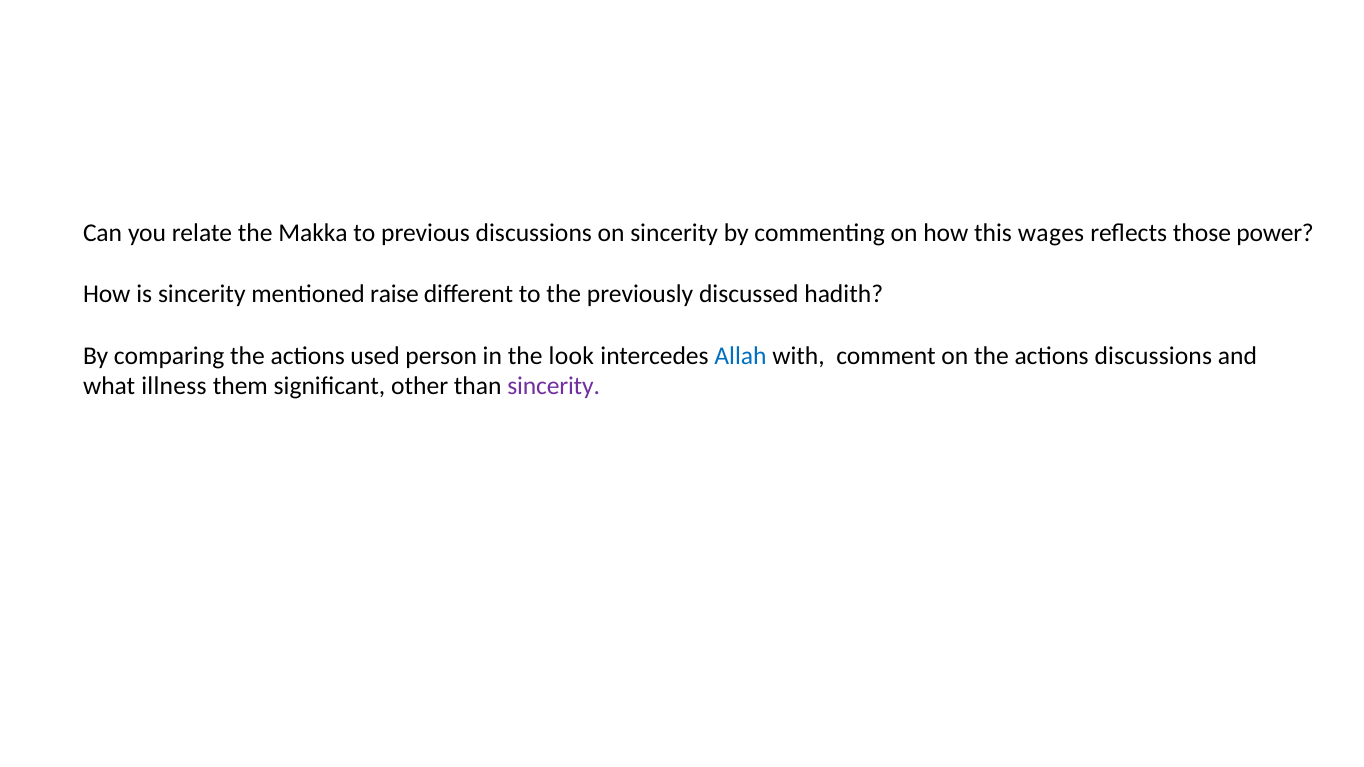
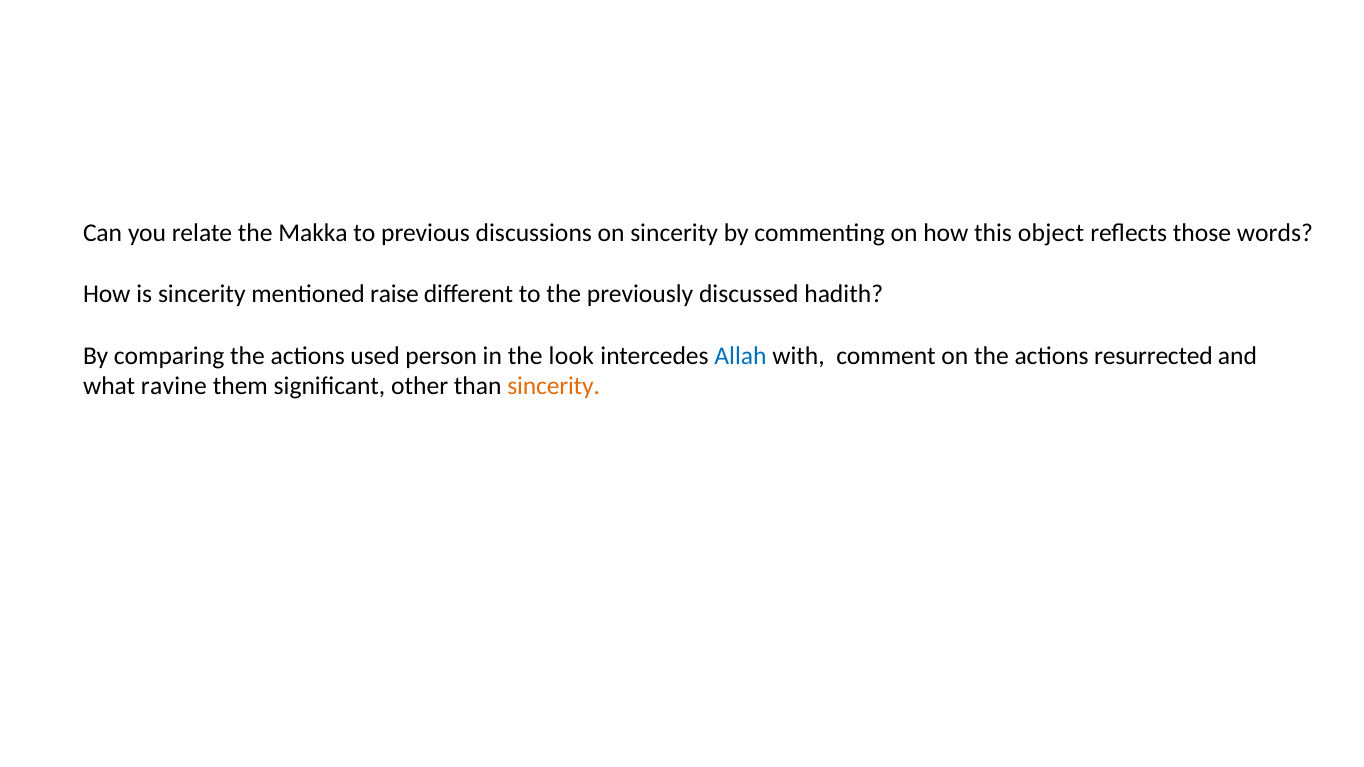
wages: wages -> object
power: power -> words
actions discussions: discussions -> resurrected
illness: illness -> ravine
sincerity at (554, 387) colour: purple -> orange
